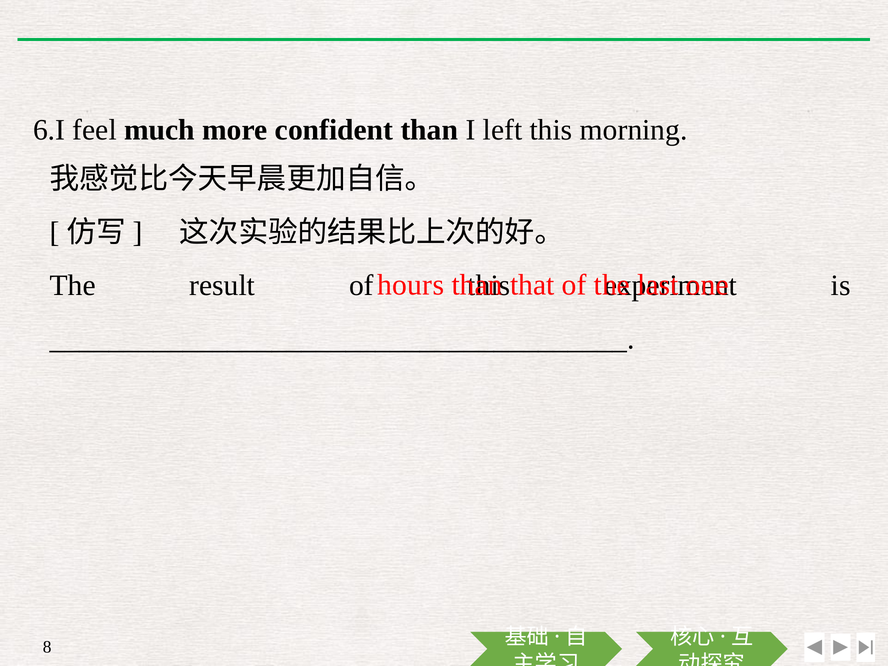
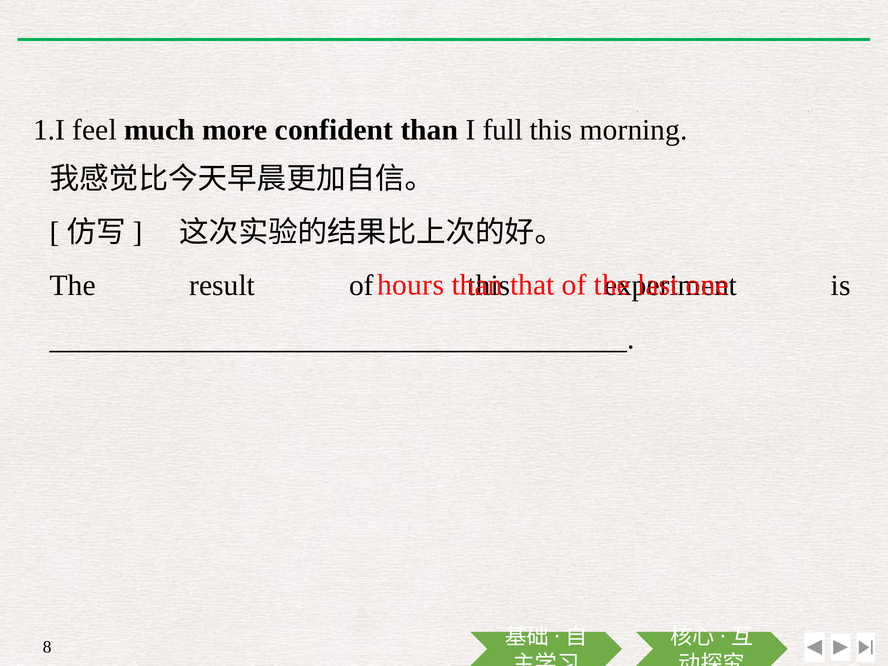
6.I: 6.I -> 1.I
left: left -> full
